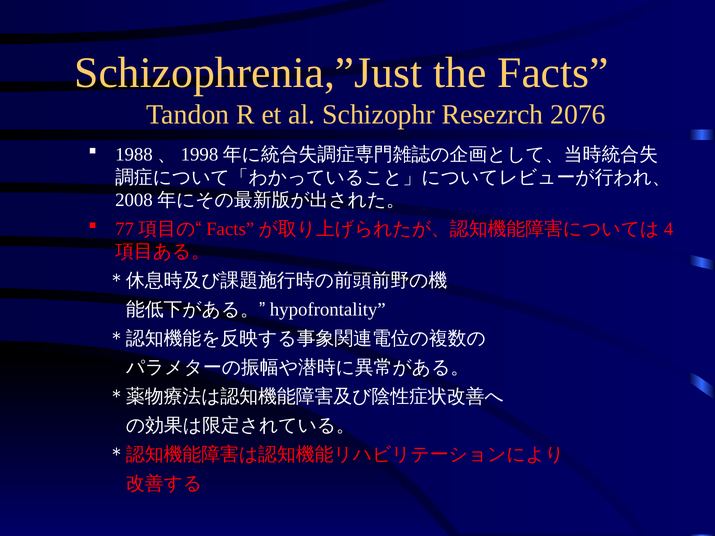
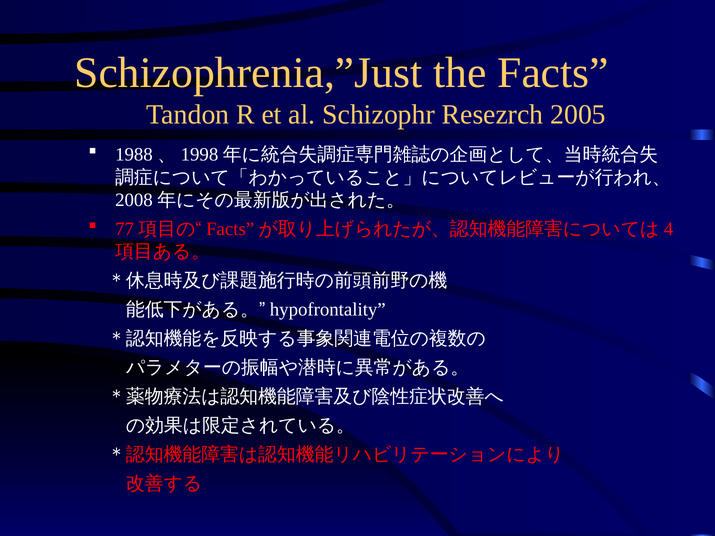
2076: 2076 -> 2005
